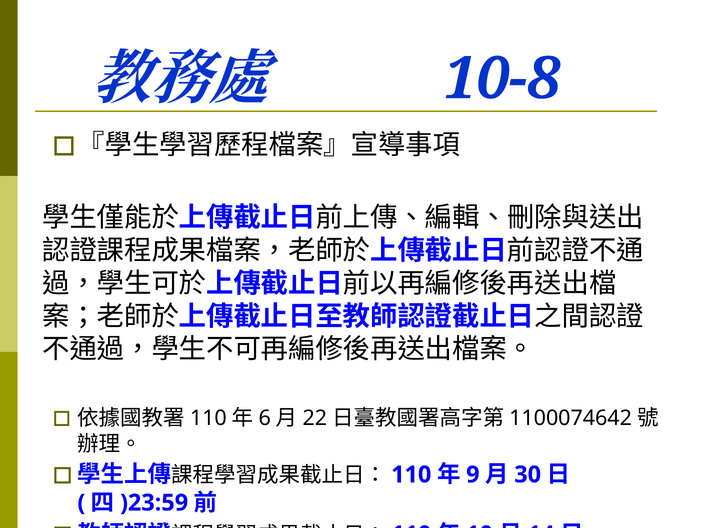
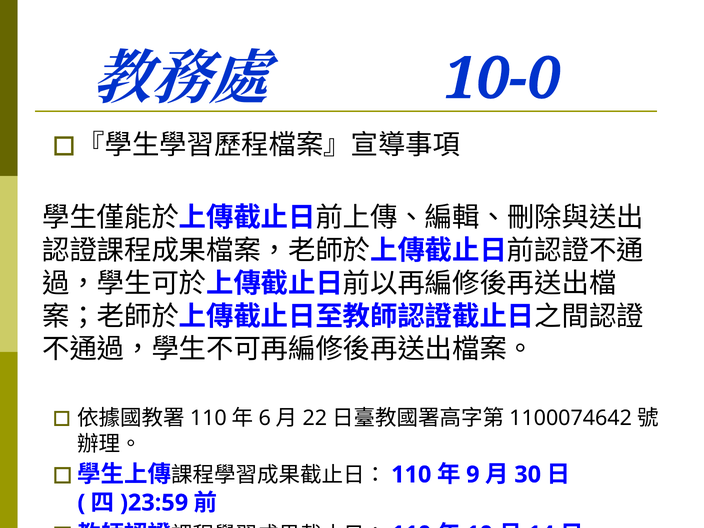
10-8: 10-8 -> 10-0
